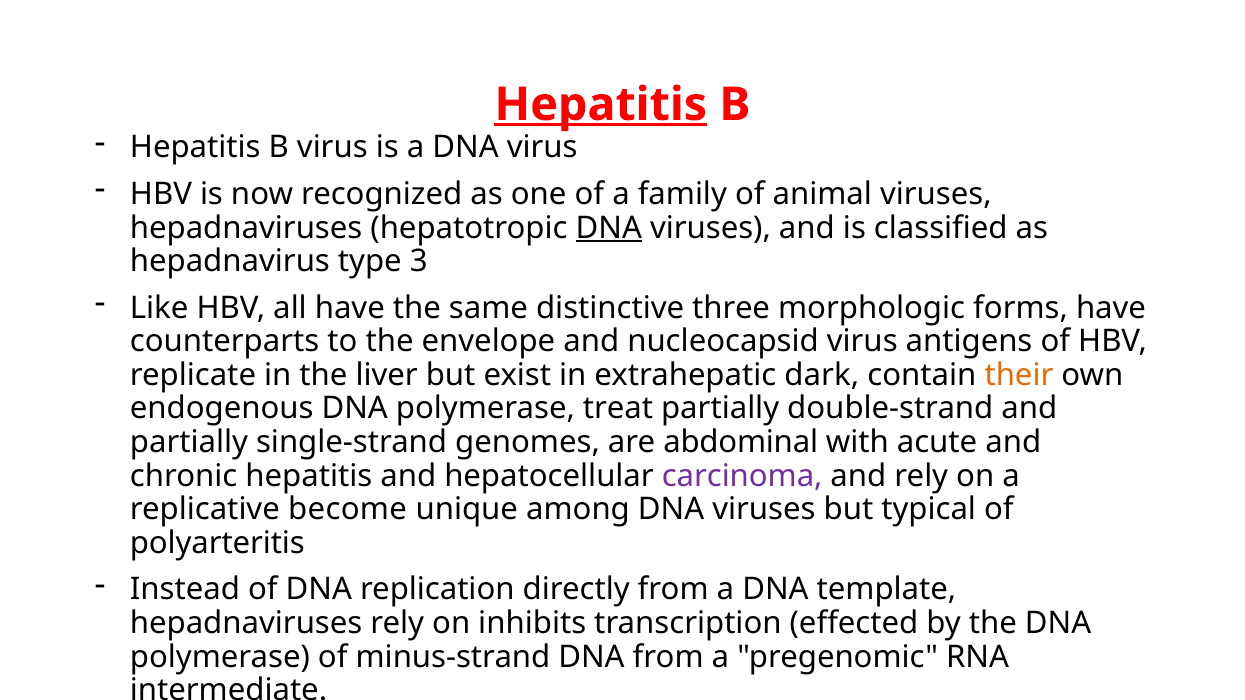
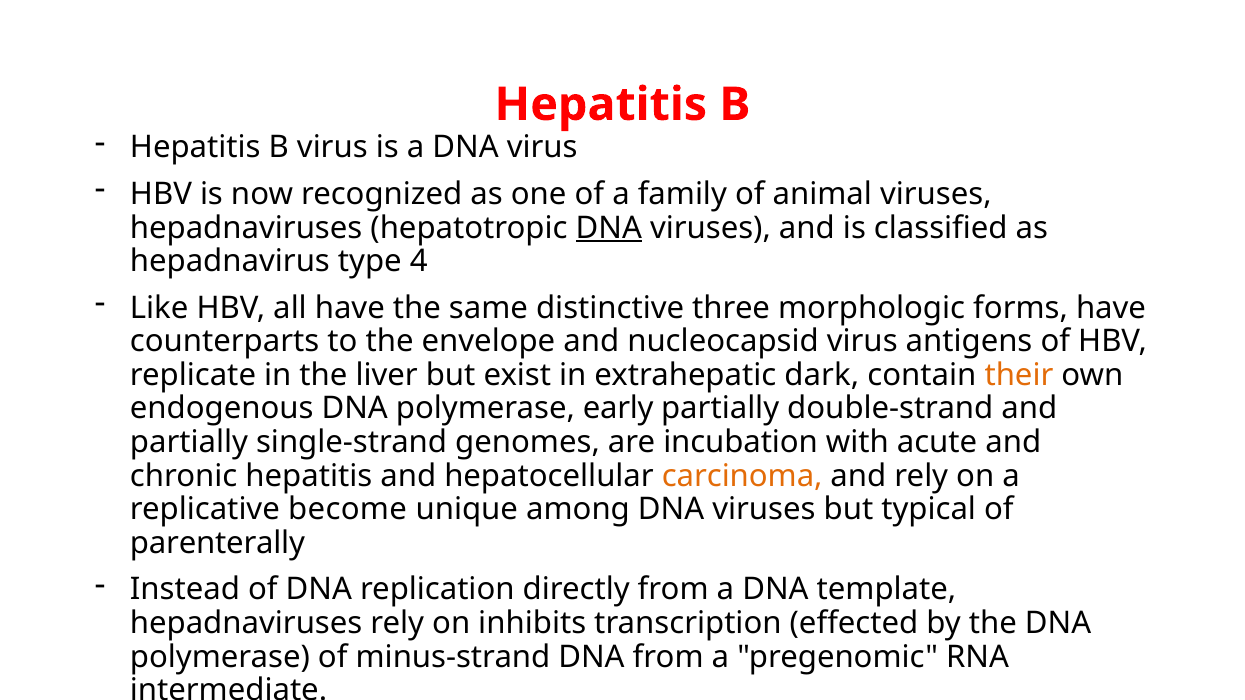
Hepatitis at (601, 105) underline: present -> none
3: 3 -> 4
treat: treat -> early
abdominal: abdominal -> incubation
carcinoma colour: purple -> orange
polyarteritis: polyarteritis -> parenterally
